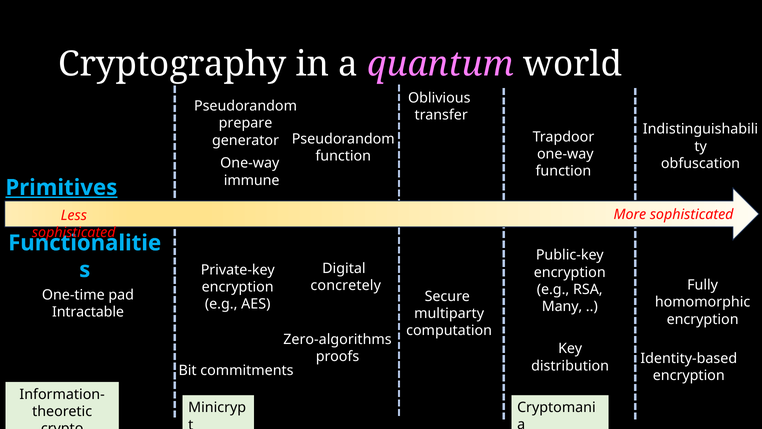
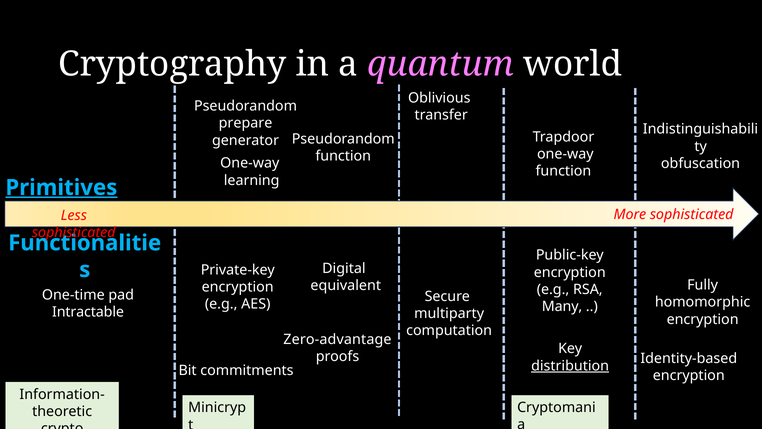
immune: immune -> learning
concretely: concretely -> equivalent
Zero-algorithms: Zero-algorithms -> Zero-advantage
distribution underline: none -> present
